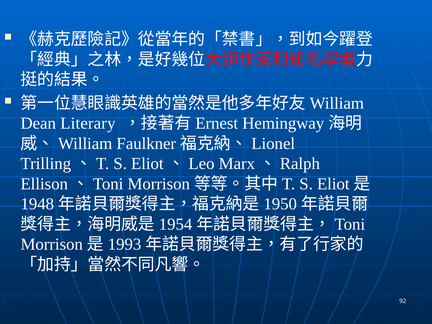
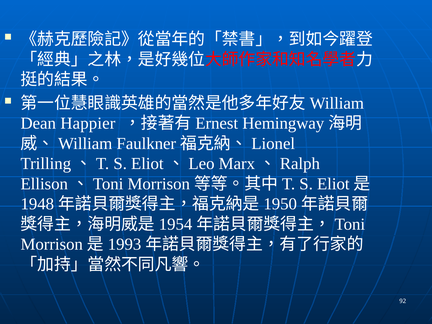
Literary: Literary -> Happier
